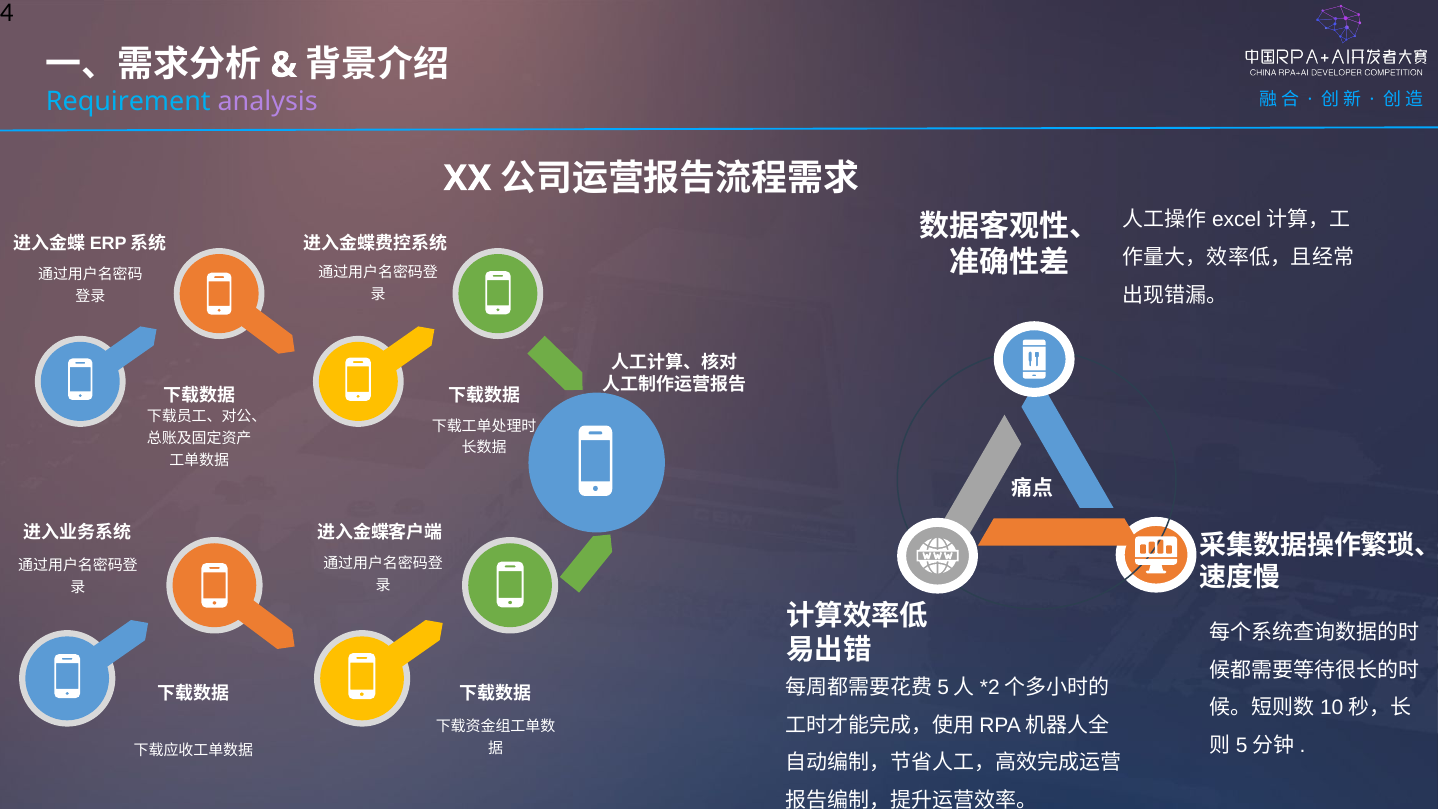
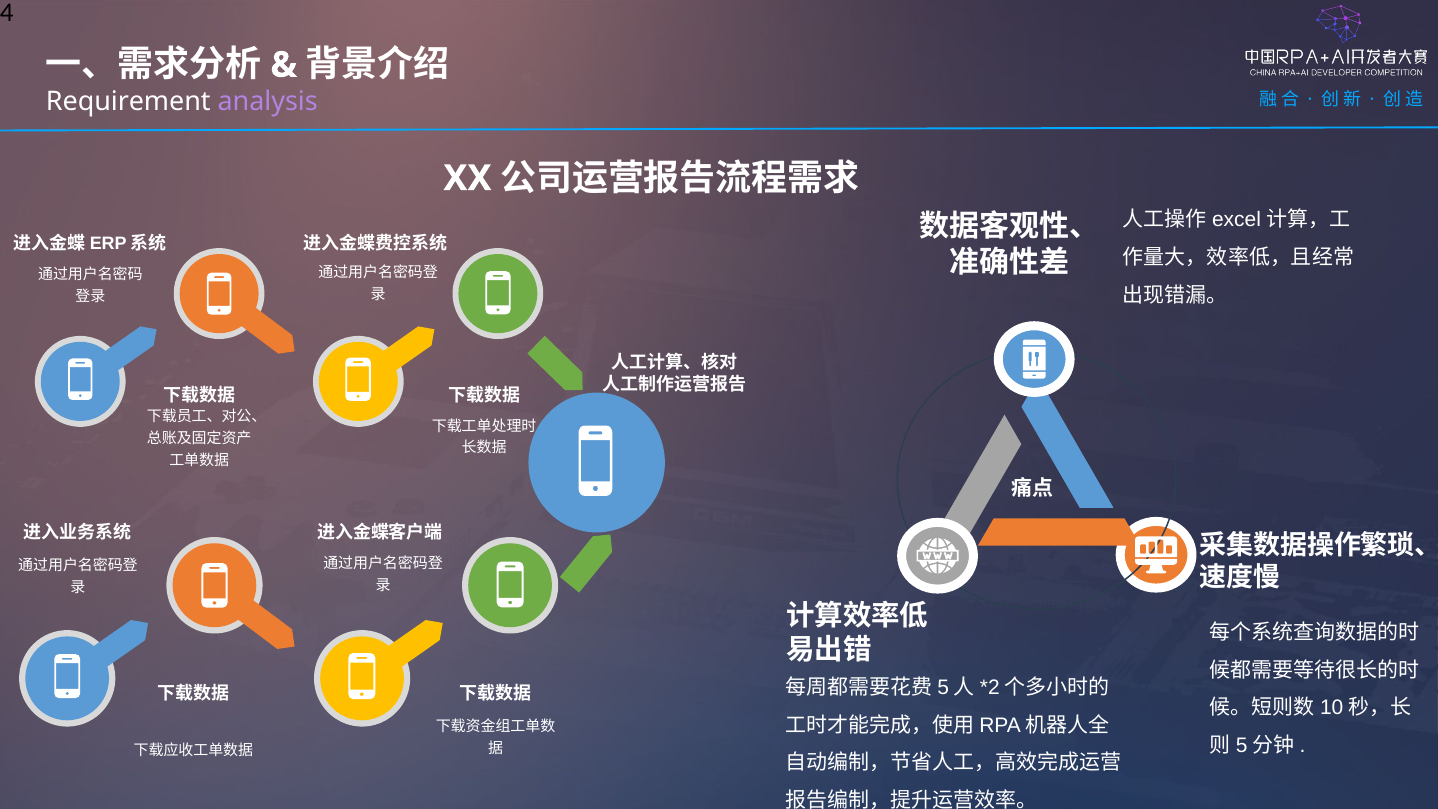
Requirement colour: light blue -> white
